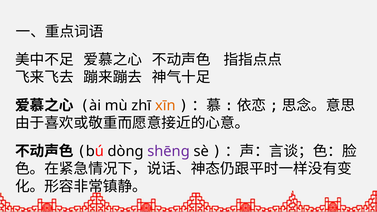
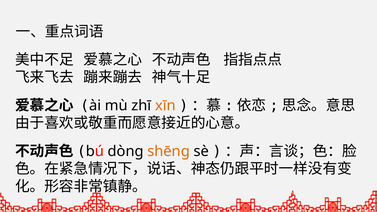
shēng colour: purple -> orange
